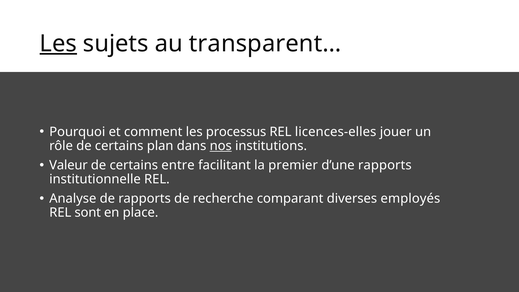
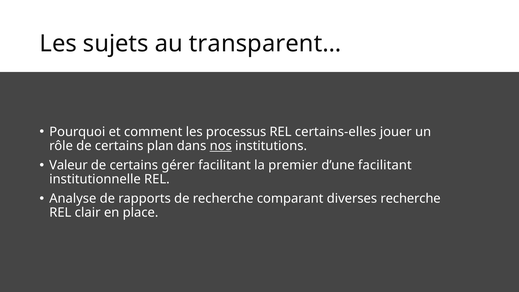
Les at (58, 44) underline: present -> none
licences-elles: licences-elles -> certains-elles
entre: entre -> gérer
d’une rapports: rapports -> facilitant
diverses employés: employés -> recherche
sont: sont -> clair
